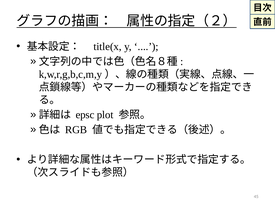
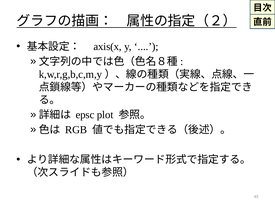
title(x: title(x -> axis(x
